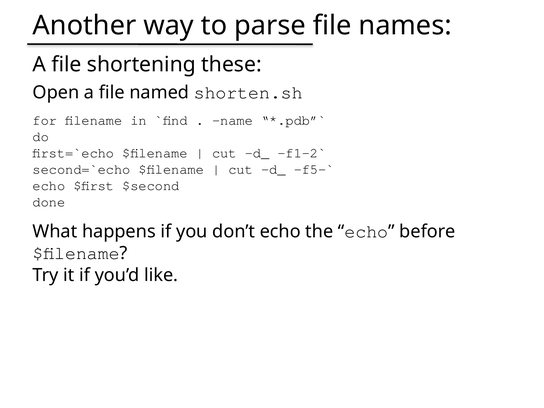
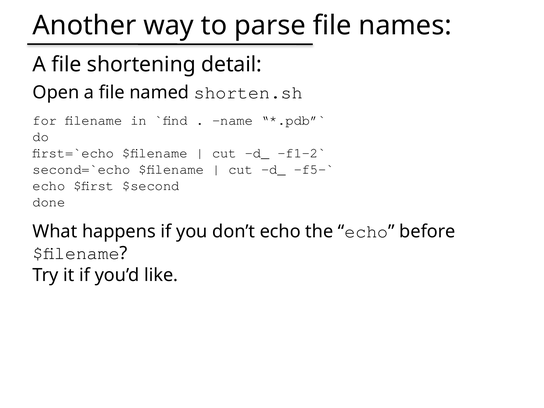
these: these -> detail
